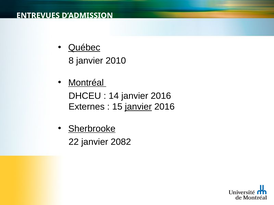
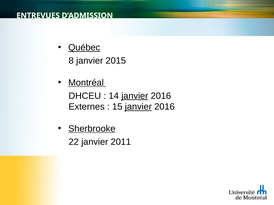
2010: 2010 -> 2015
janvier at (135, 96) underline: none -> present
2082: 2082 -> 2011
